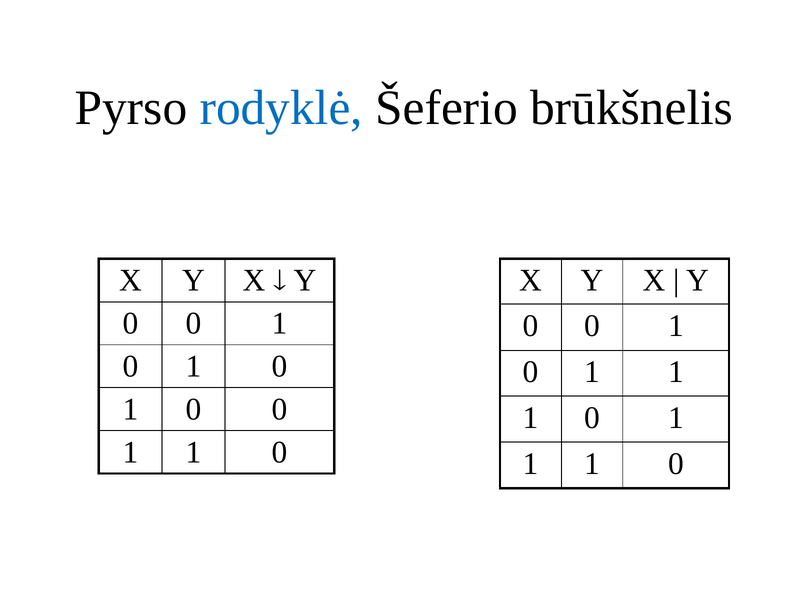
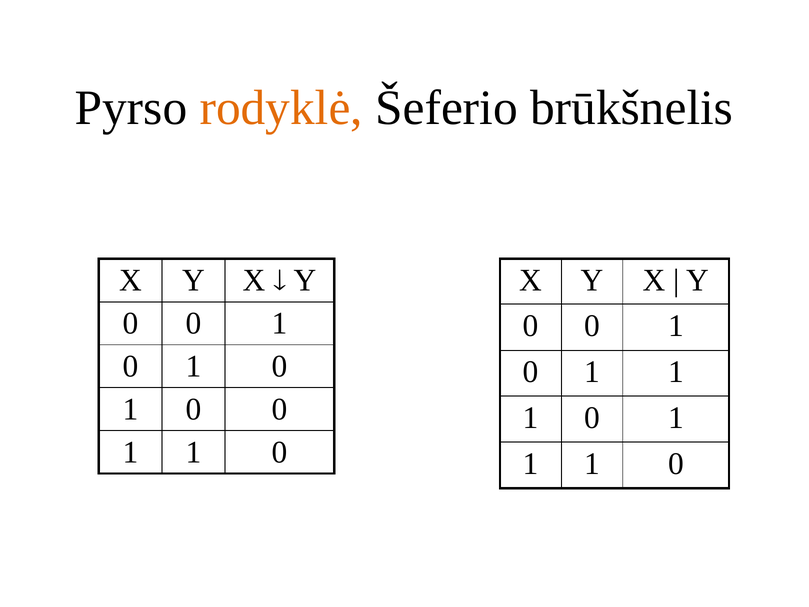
rodyklė colour: blue -> orange
